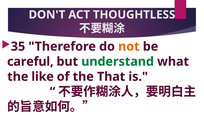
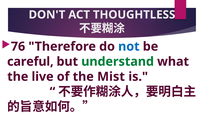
35: 35 -> 76
not colour: orange -> blue
like: like -> live
That: That -> Mist
